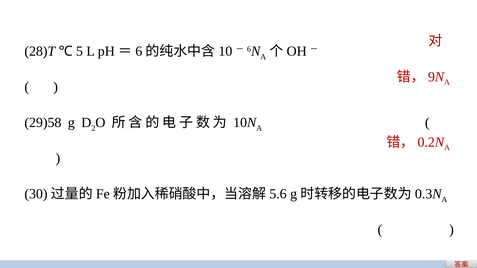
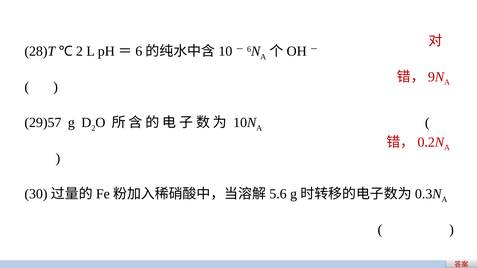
5 at (79, 51): 5 -> 2
29)58: 29)58 -> 29)57
